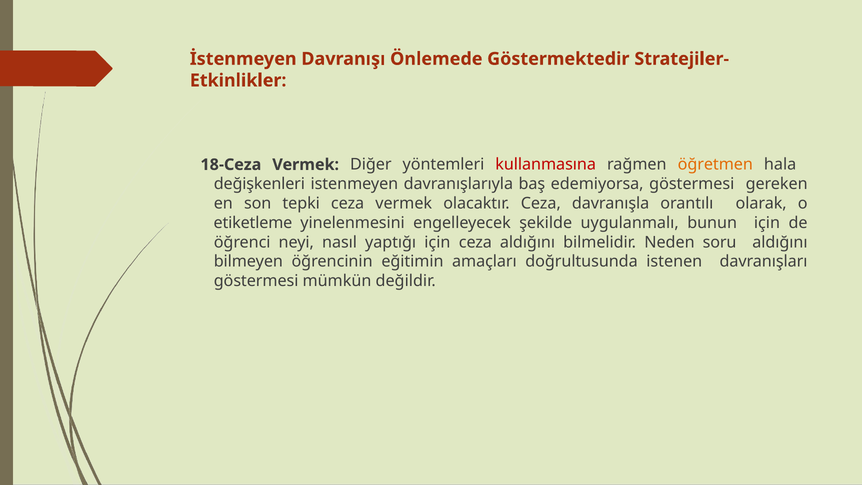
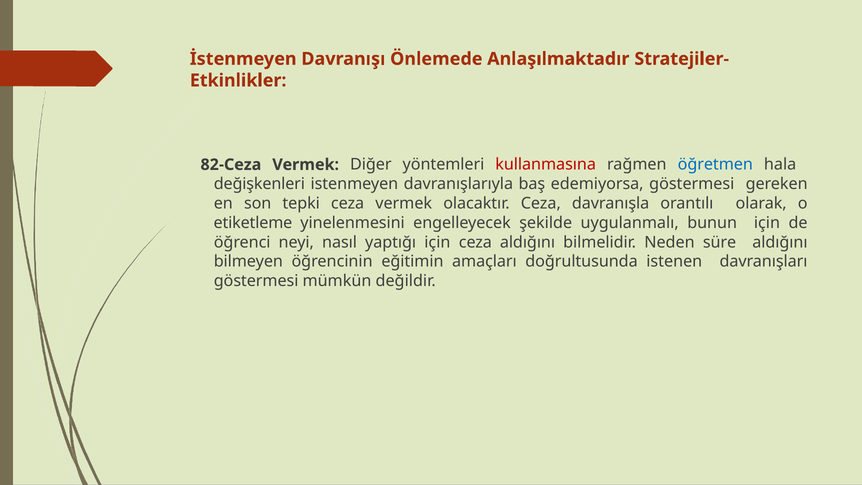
Göstermektedir: Göstermektedir -> Anlaşılmaktadır
18-Ceza: 18-Ceza -> 82-Ceza
öğretmen colour: orange -> blue
soru: soru -> süre
